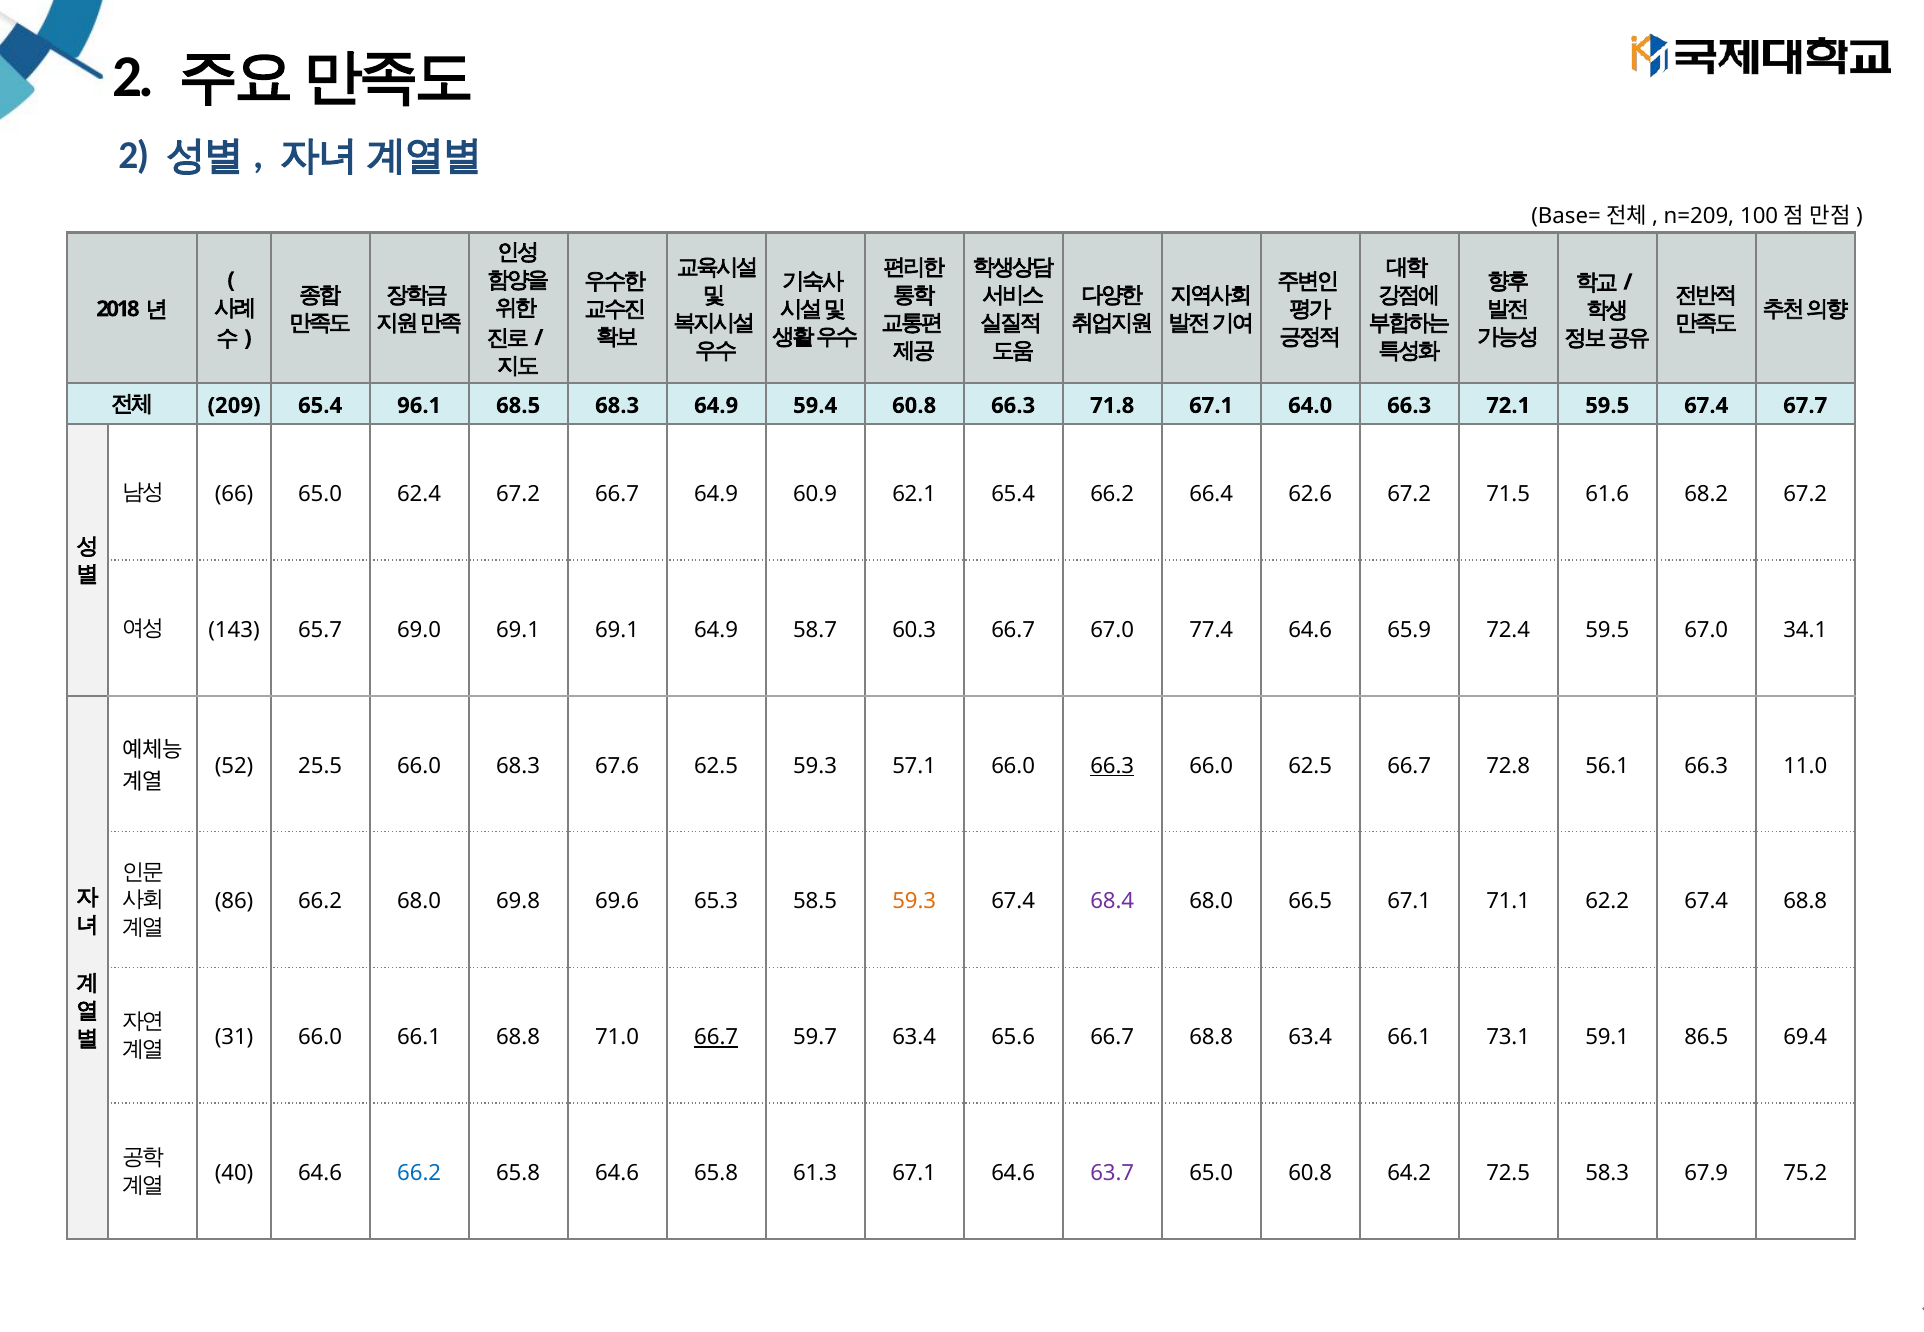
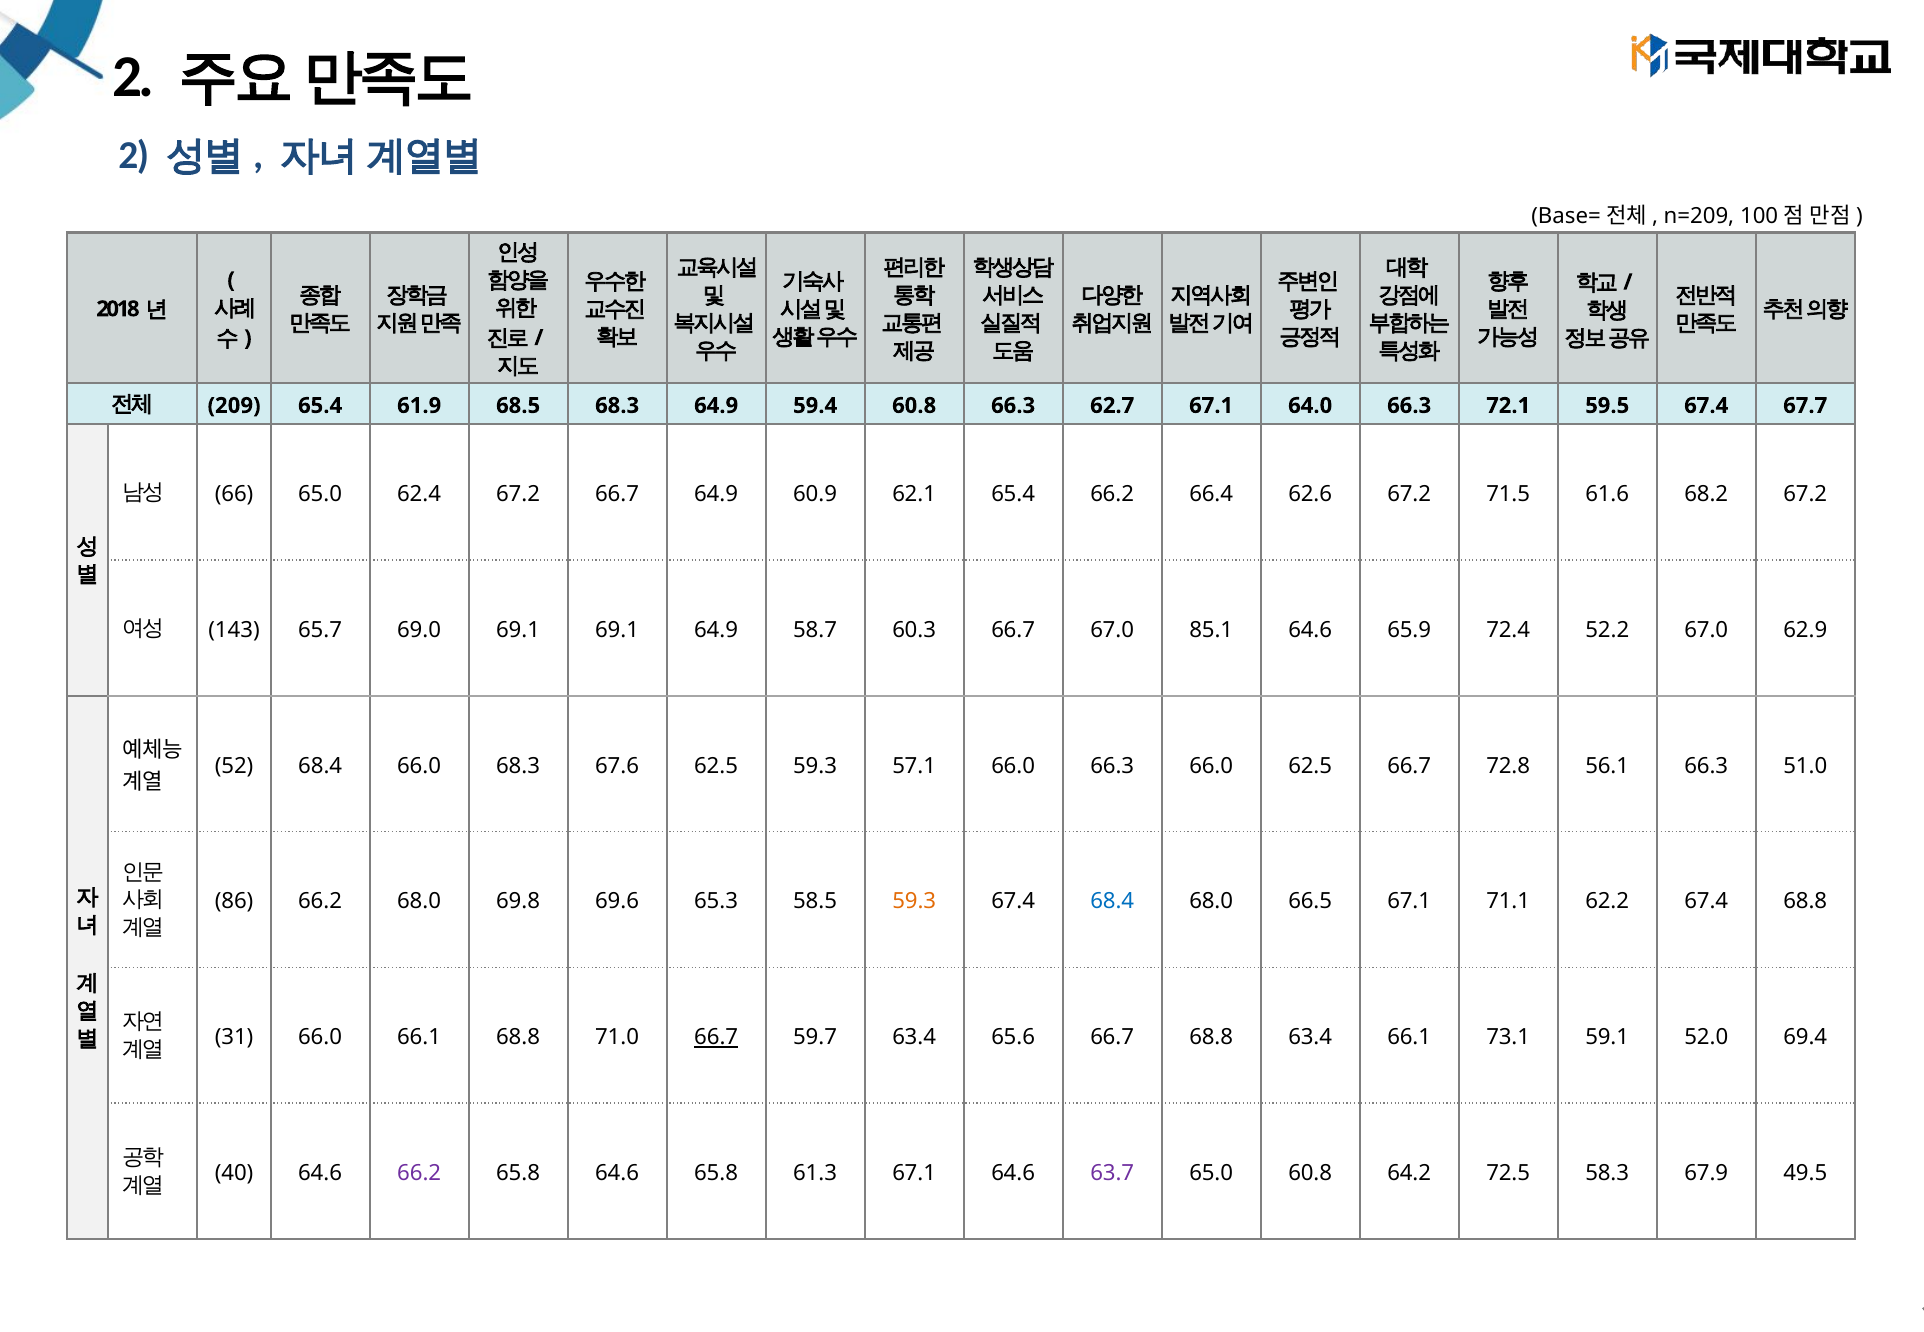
96.1: 96.1 -> 61.9
71.8: 71.8 -> 62.7
77.4: 77.4 -> 85.1
72.4 59.5: 59.5 -> 52.2
34.1: 34.1 -> 62.9
52 25.5: 25.5 -> 68.4
66.3 at (1112, 766) underline: present -> none
11.0: 11.0 -> 51.0
68.4 at (1112, 902) colour: purple -> blue
86.5: 86.5 -> 52.0
66.2 at (419, 1173) colour: blue -> purple
75.2: 75.2 -> 49.5
